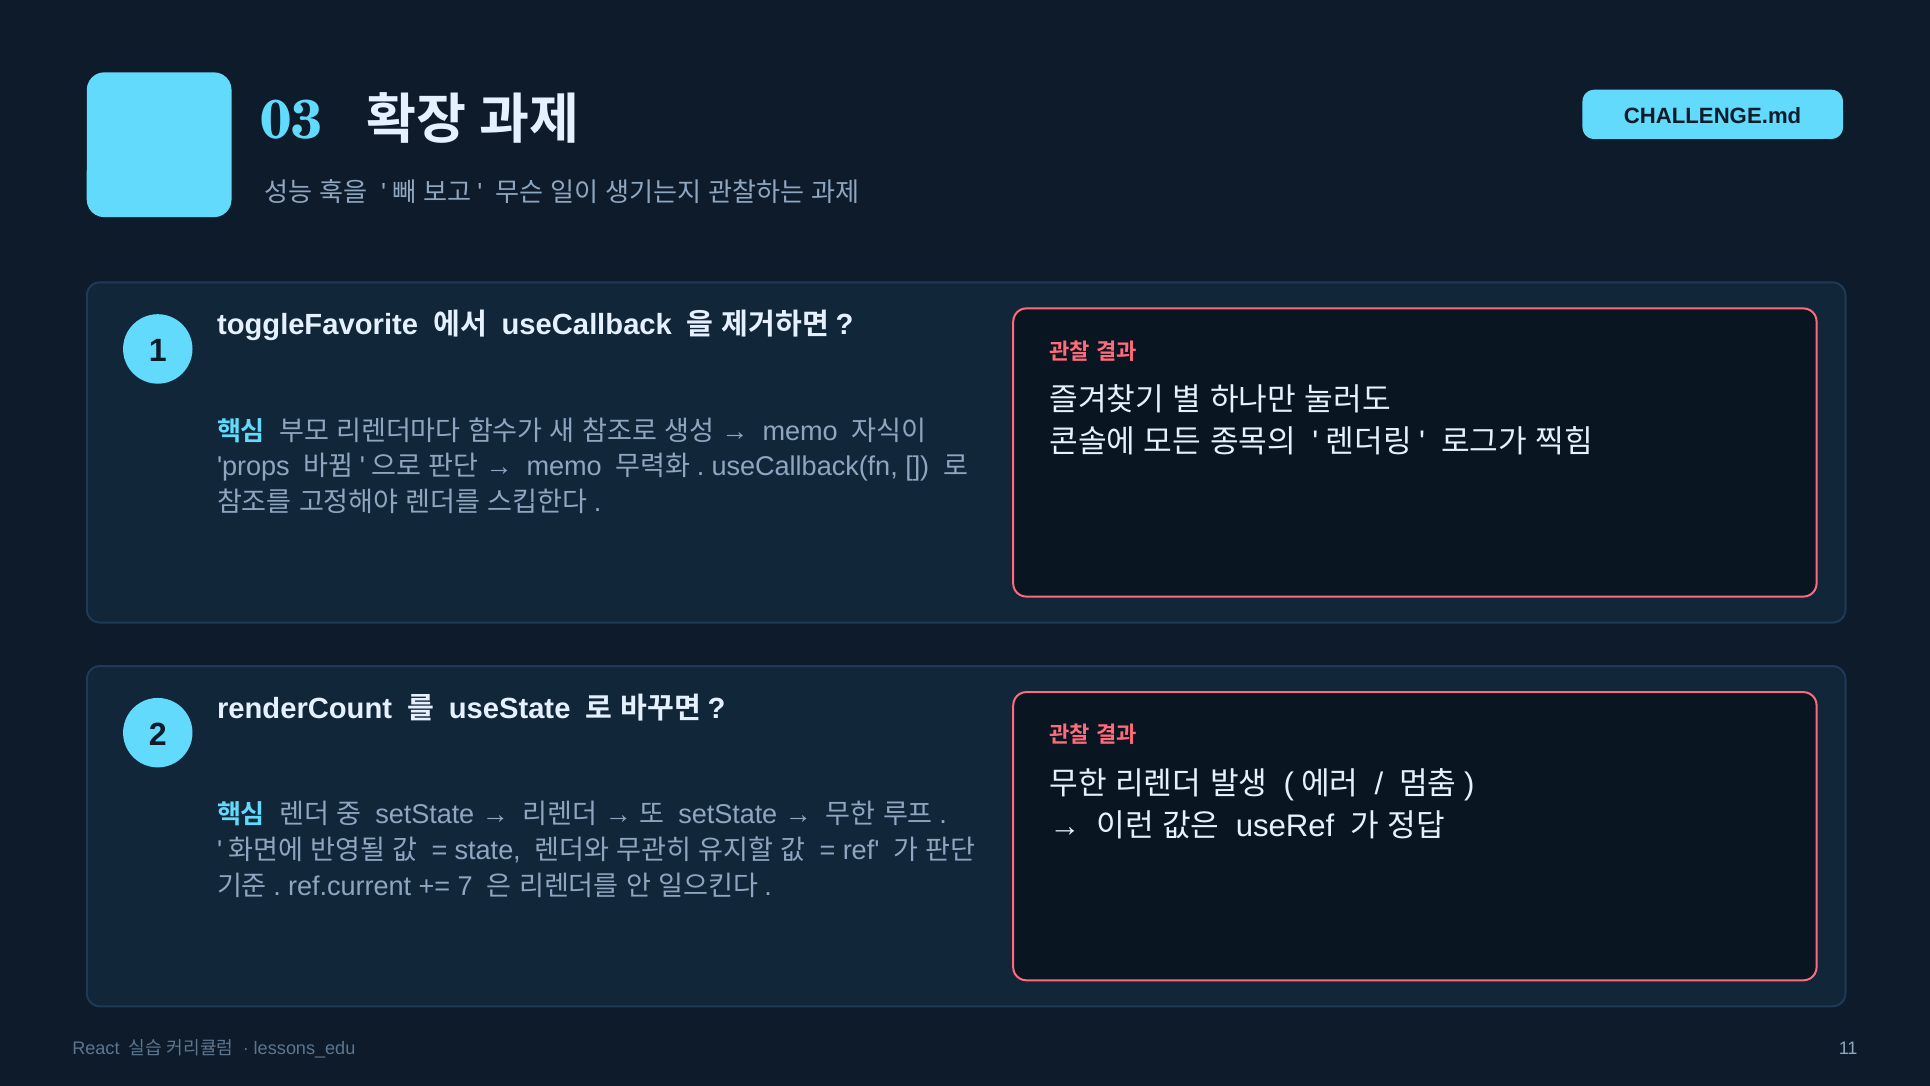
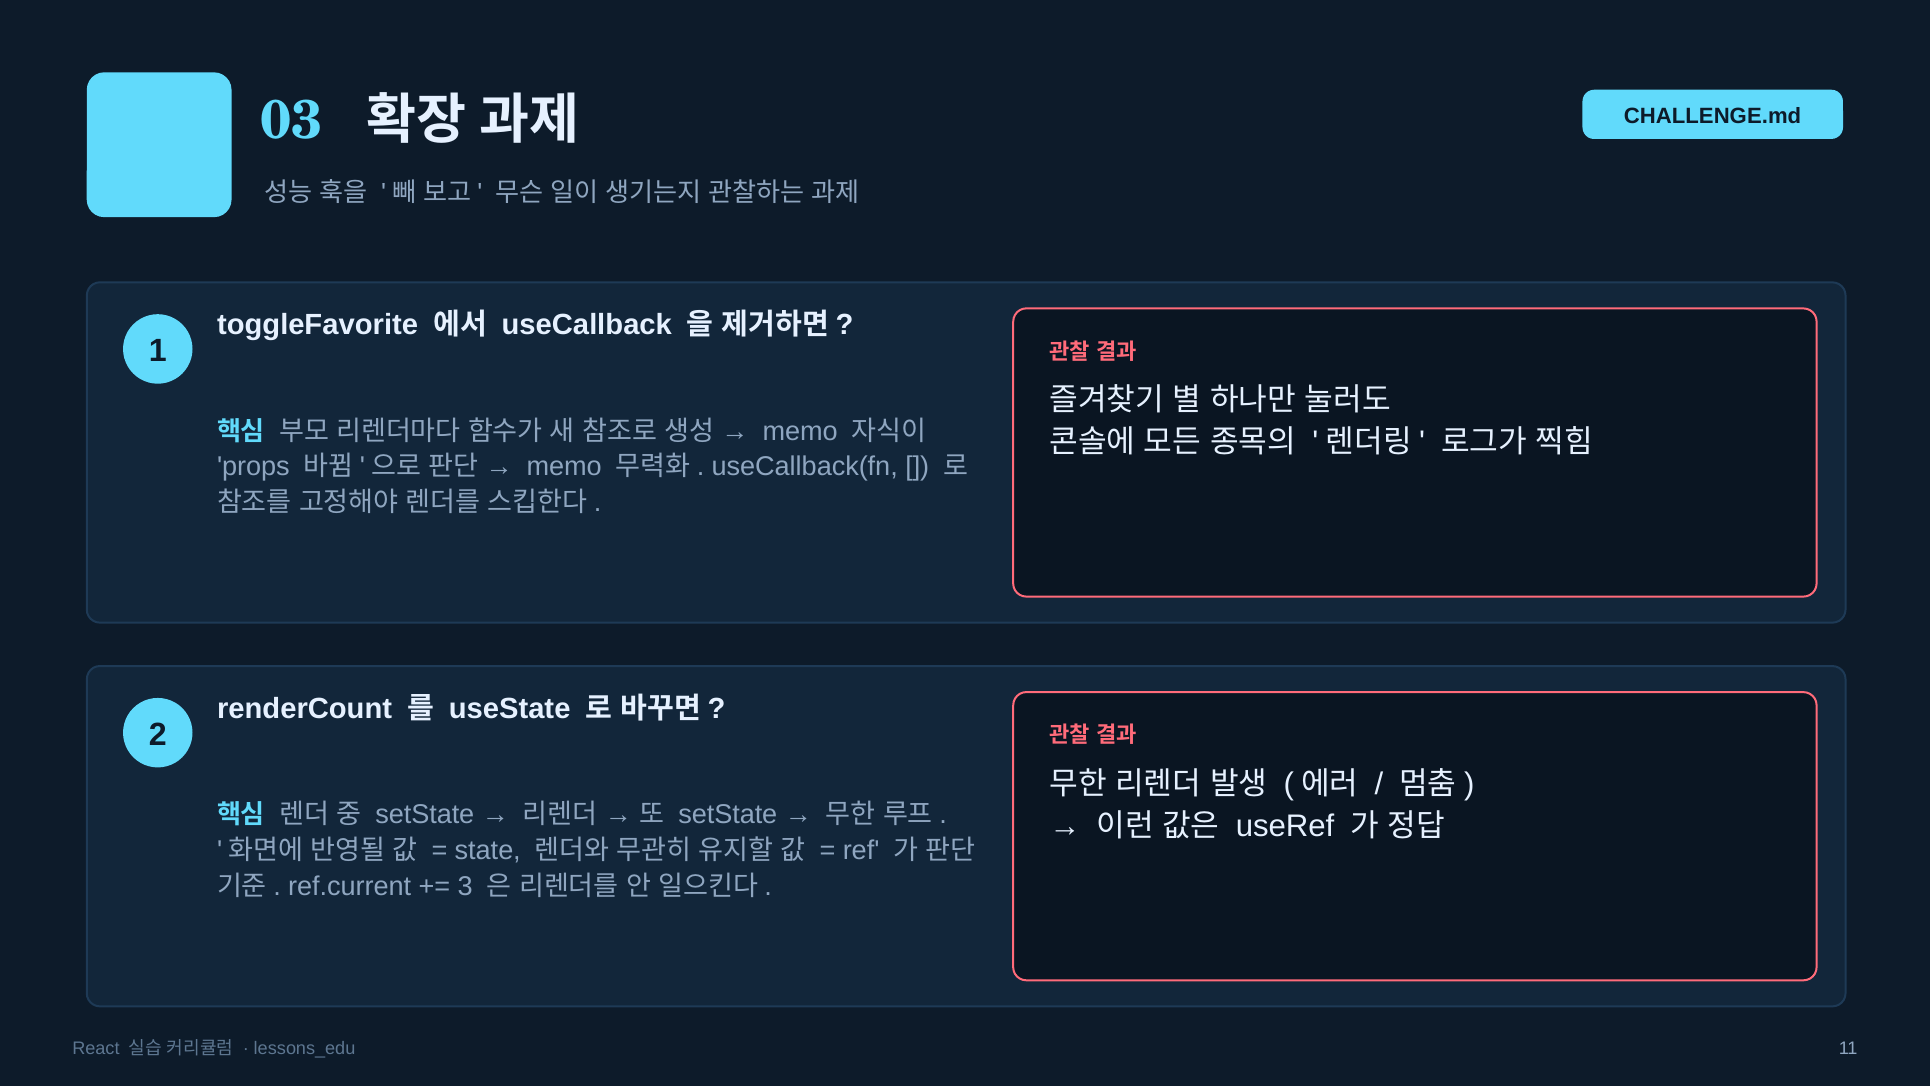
7: 7 -> 3
